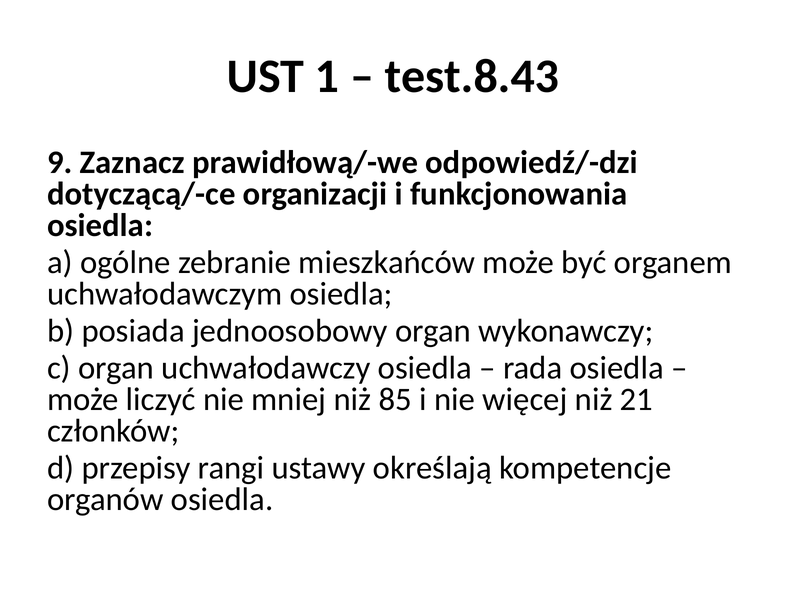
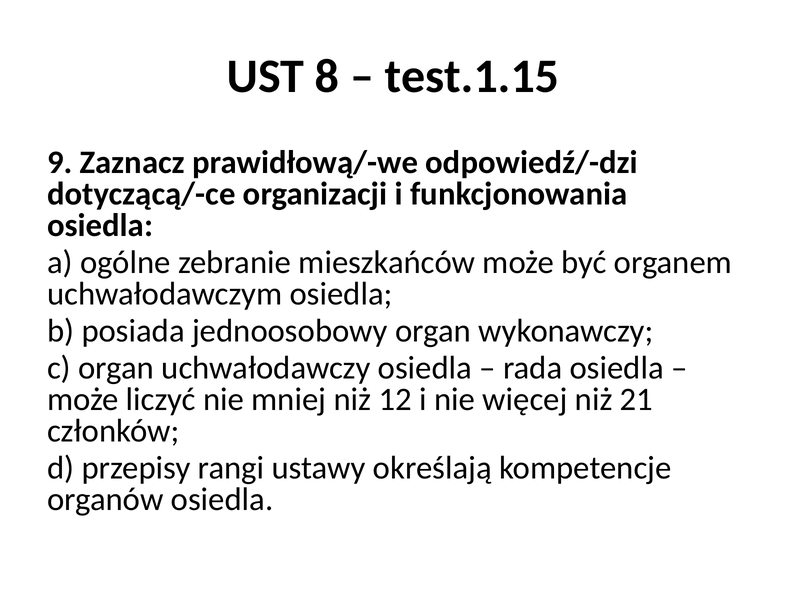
1: 1 -> 8
test.8.43: test.8.43 -> test.1.15
85: 85 -> 12
